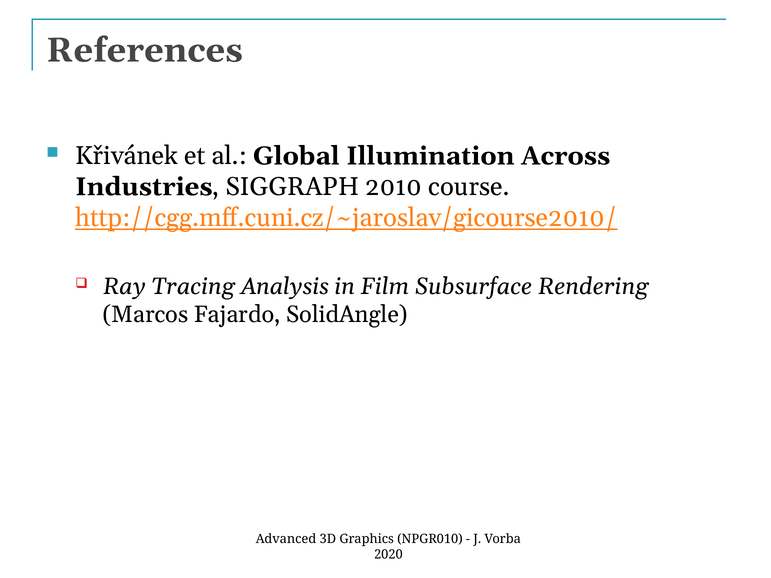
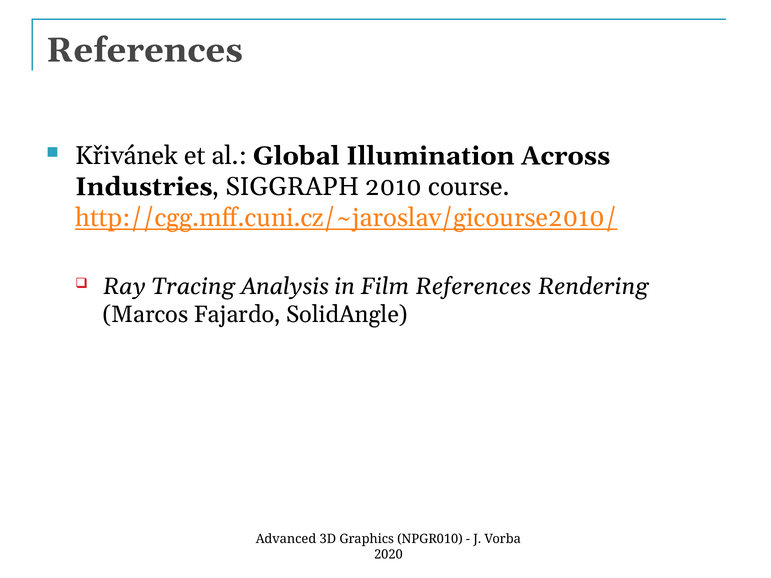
Film Subsurface: Subsurface -> References
